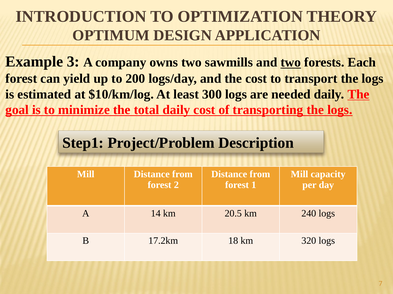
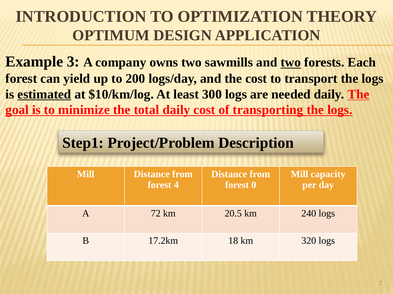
estimated underline: none -> present
2: 2 -> 4
1: 1 -> 0
14: 14 -> 72
